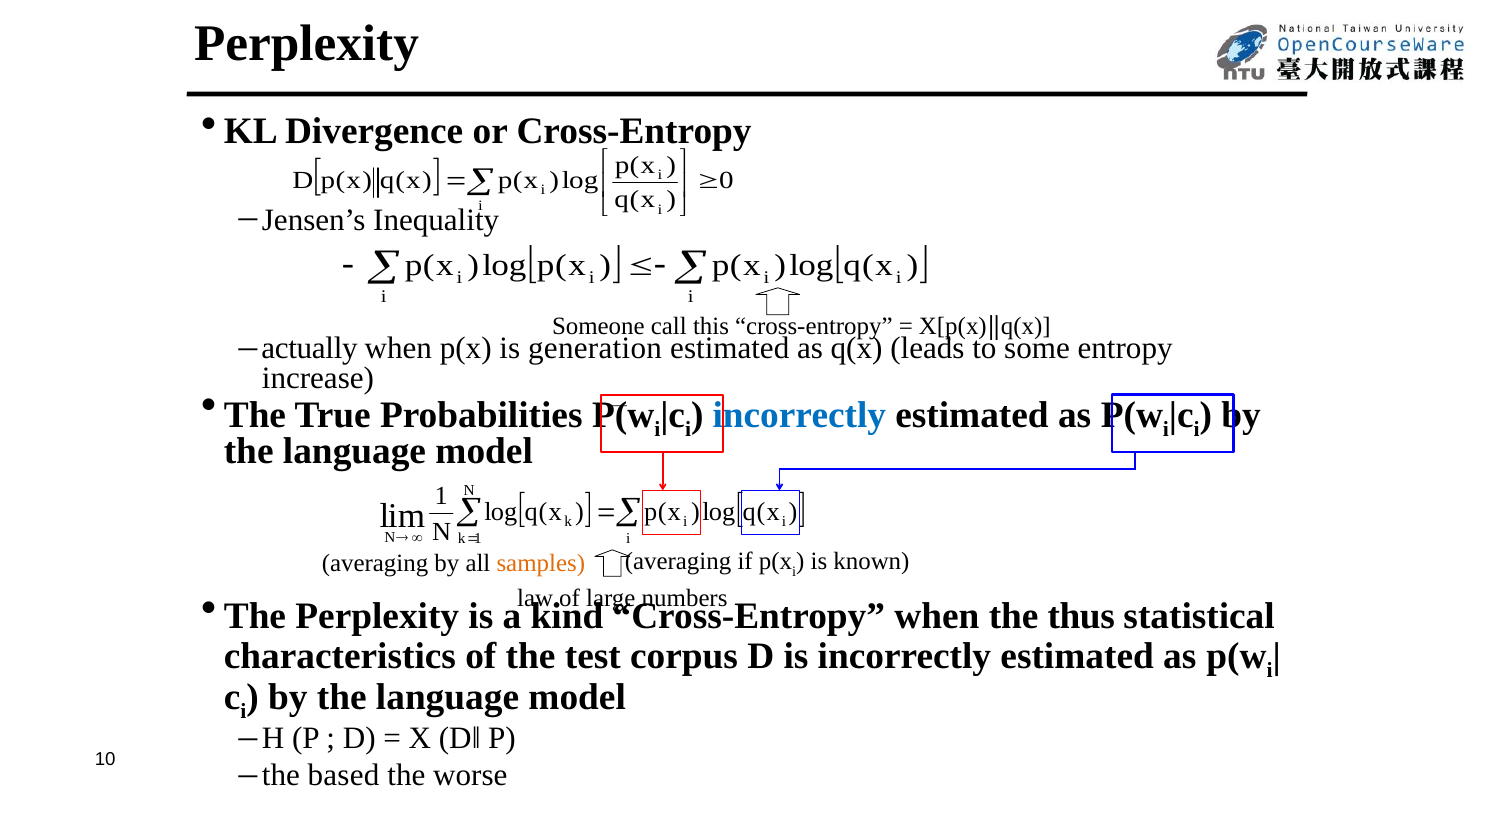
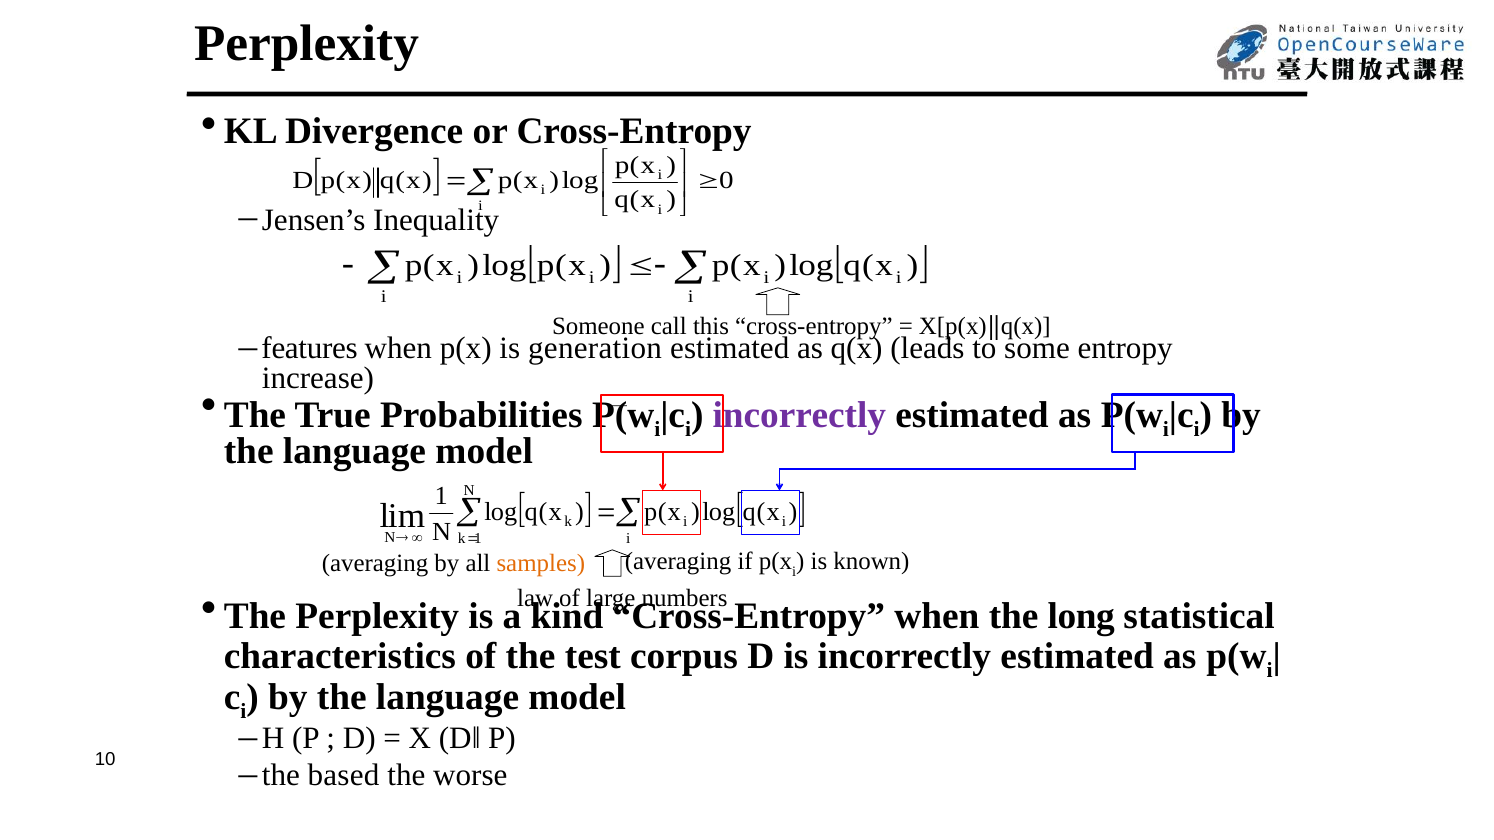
actually: actually -> features
incorrectly at (799, 415) colour: blue -> purple
thus: thus -> long
